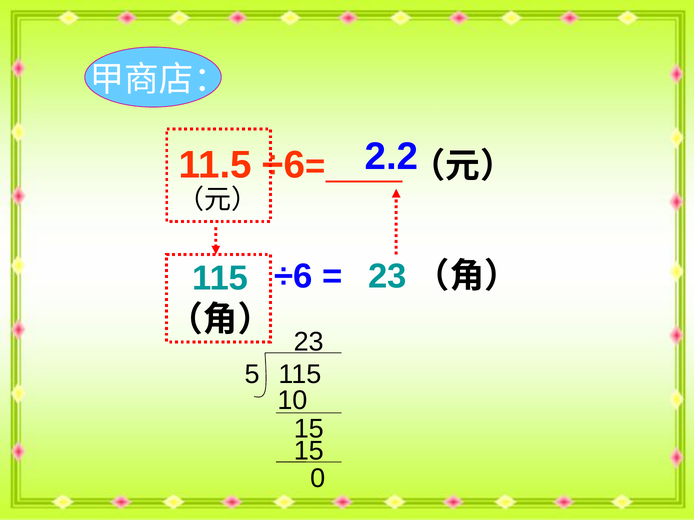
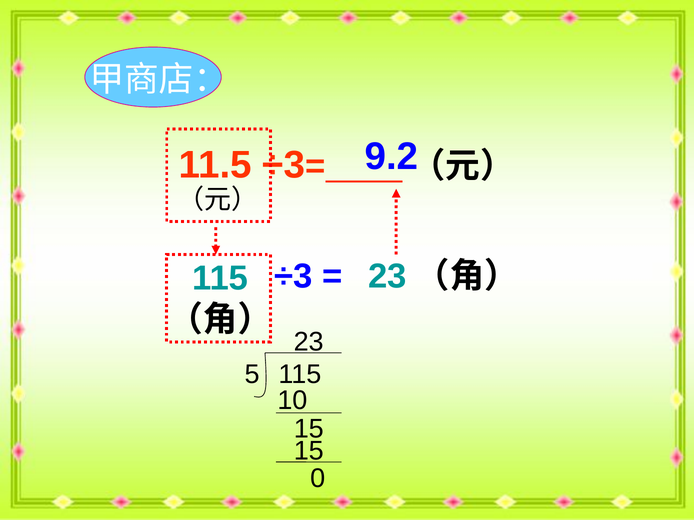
2.2: 2.2 -> 9.2
11.5 ÷6: ÷6 -> ÷3
÷6 at (293, 277): ÷6 -> ÷3
